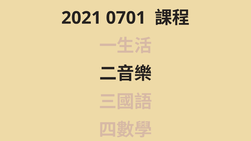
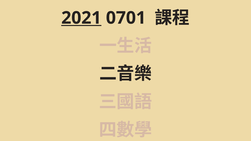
2021 underline: none -> present
